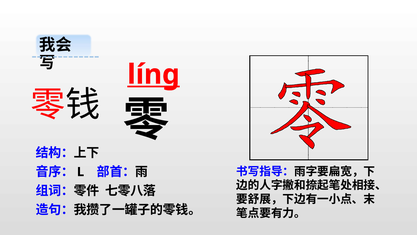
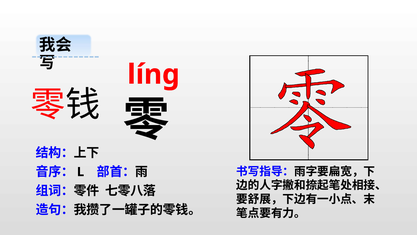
líng underline: present -> none
